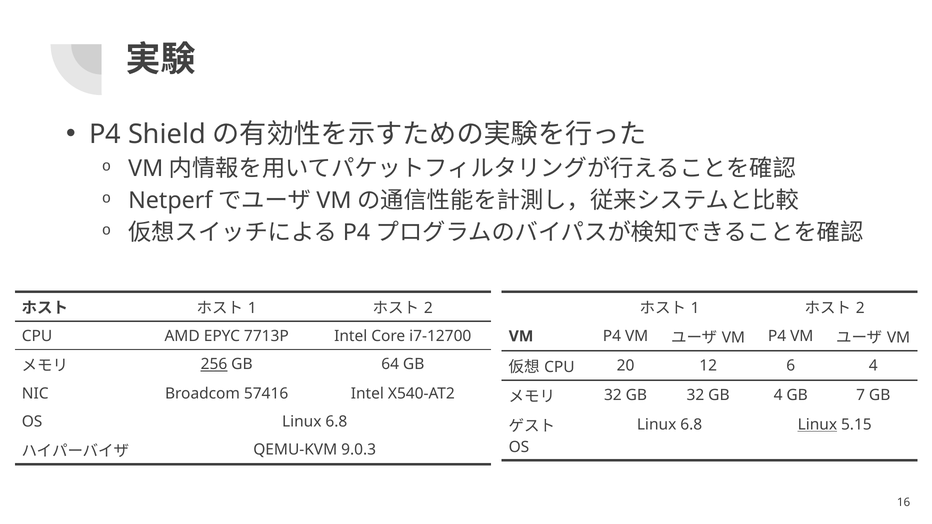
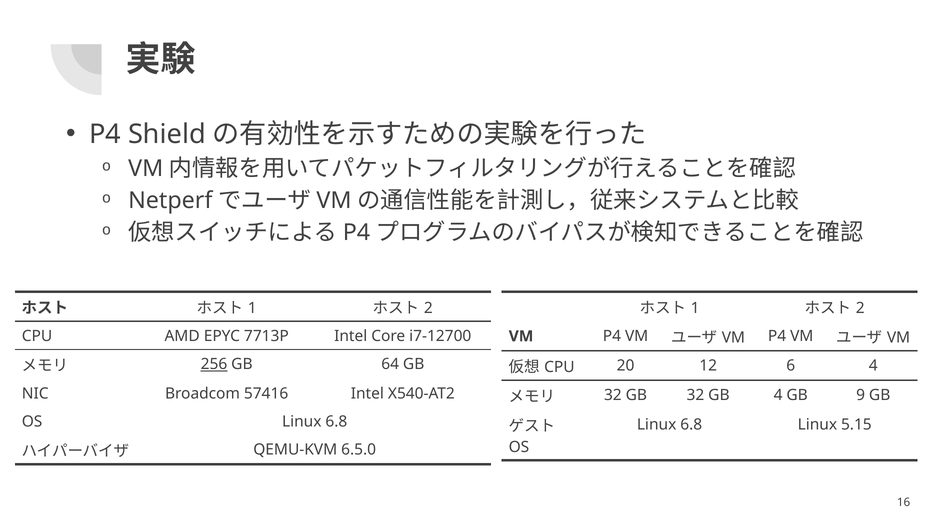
7: 7 -> 9
Linux at (817, 425) underline: present -> none
9.0.3: 9.0.3 -> 6.5.0
